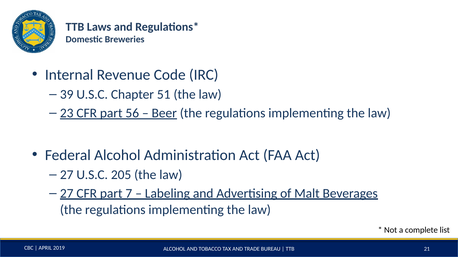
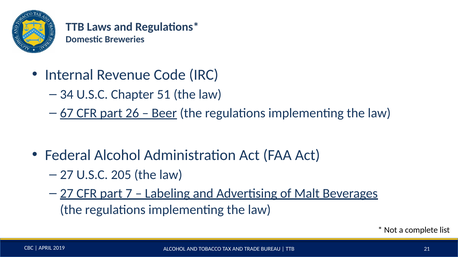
39: 39 -> 34
23: 23 -> 67
56: 56 -> 26
